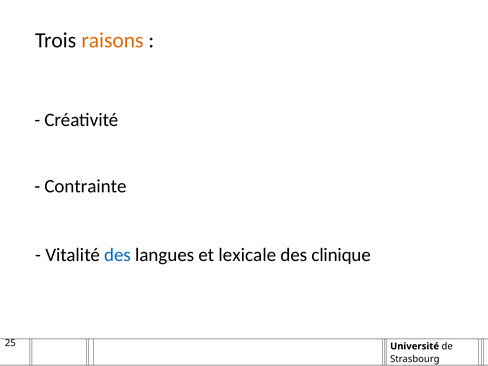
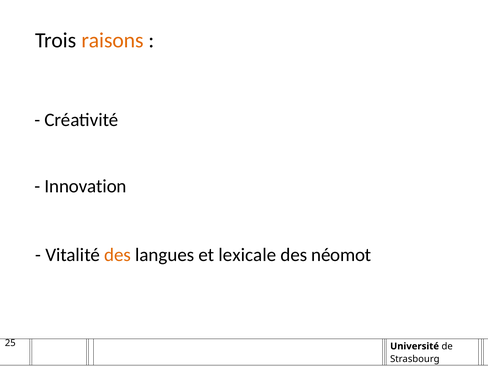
Contrainte: Contrainte -> Innovation
des at (118, 255) colour: blue -> orange
clinique: clinique -> néomot
